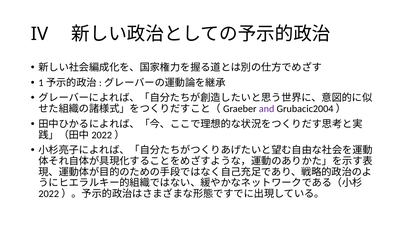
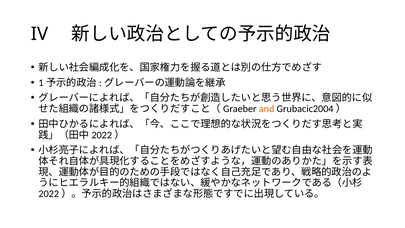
and colour: purple -> orange
